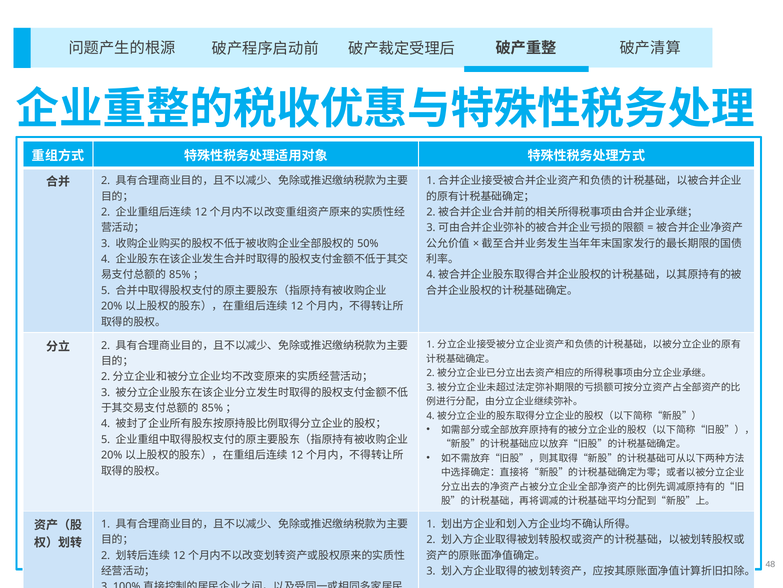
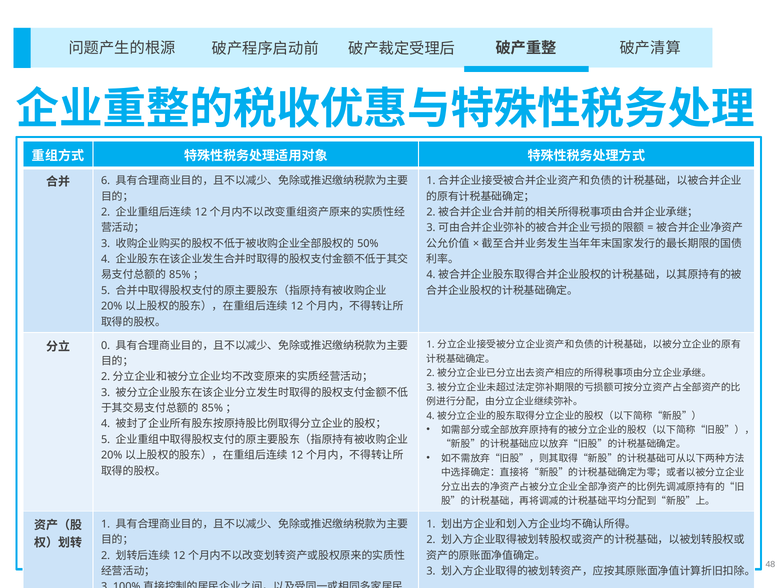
2 at (106, 181): 2 -> 6
2 at (106, 345): 2 -> 0
